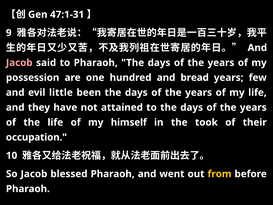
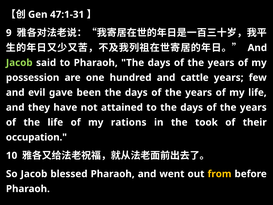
Jacob at (19, 63) colour: pink -> light green
bread: bread -> cattle
little: little -> gave
himself: himself -> rations
